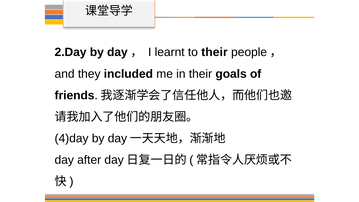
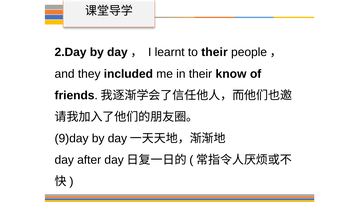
goals: goals -> know
4)day: 4)day -> 9)day
